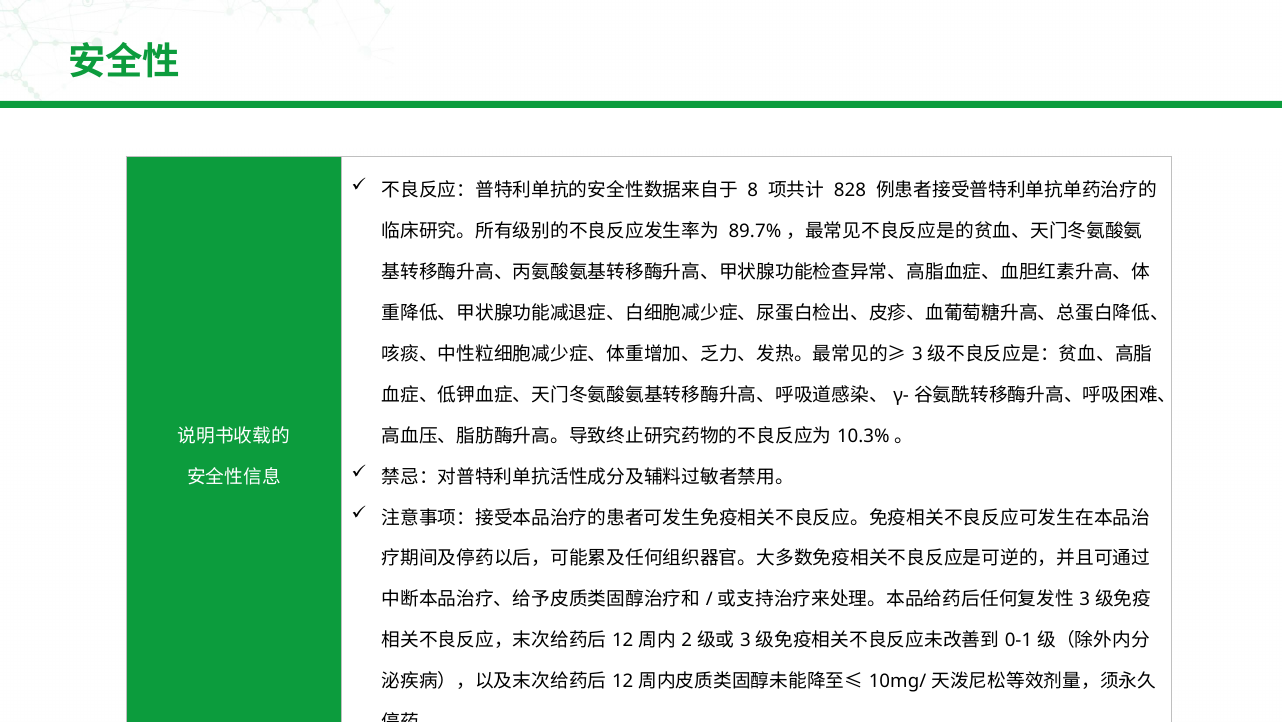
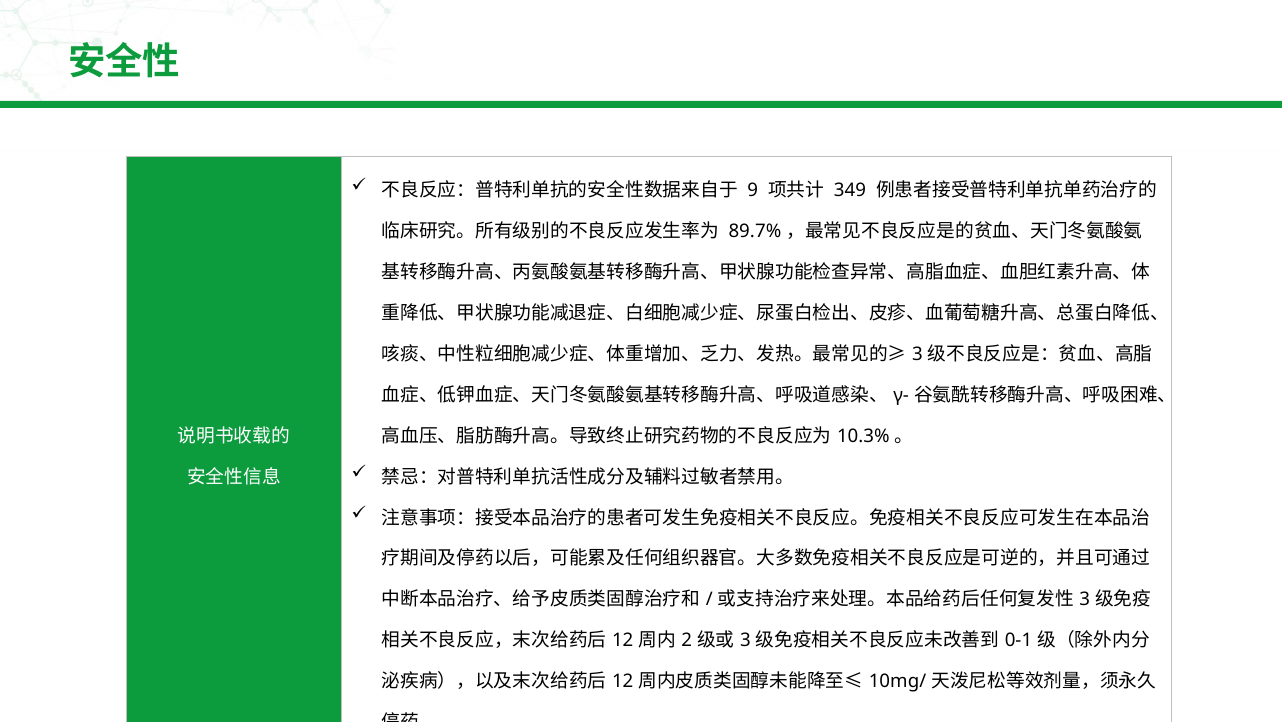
8: 8 -> 9
828: 828 -> 349
